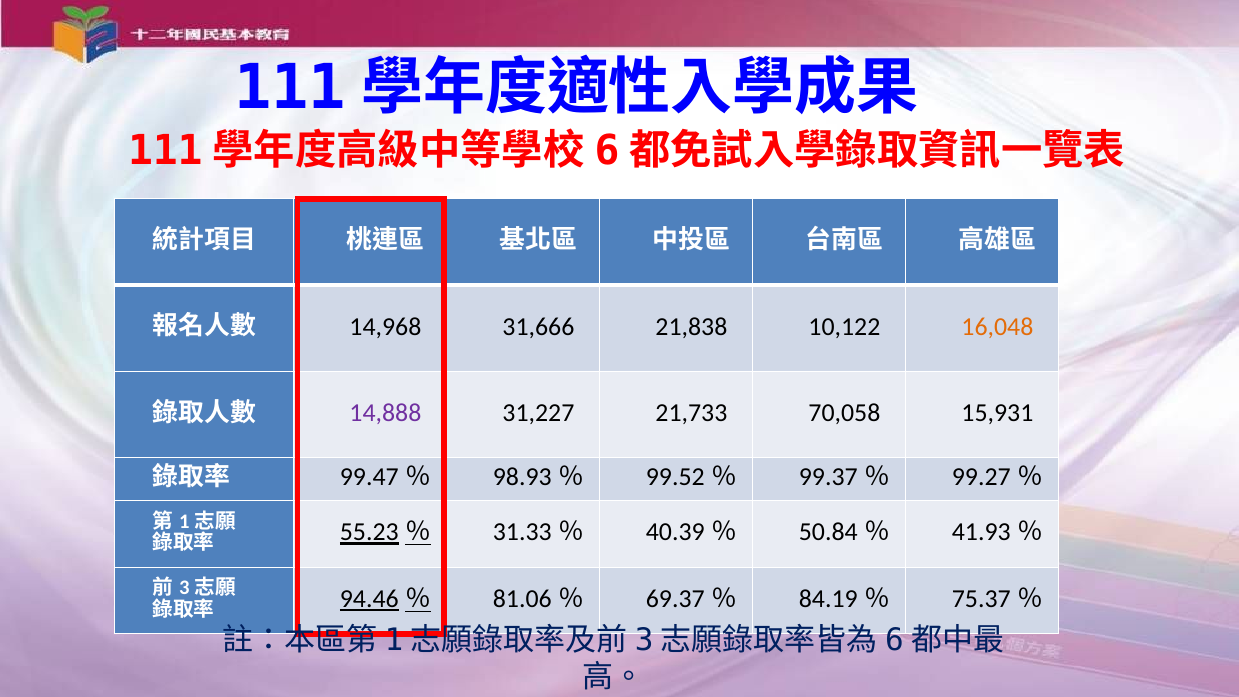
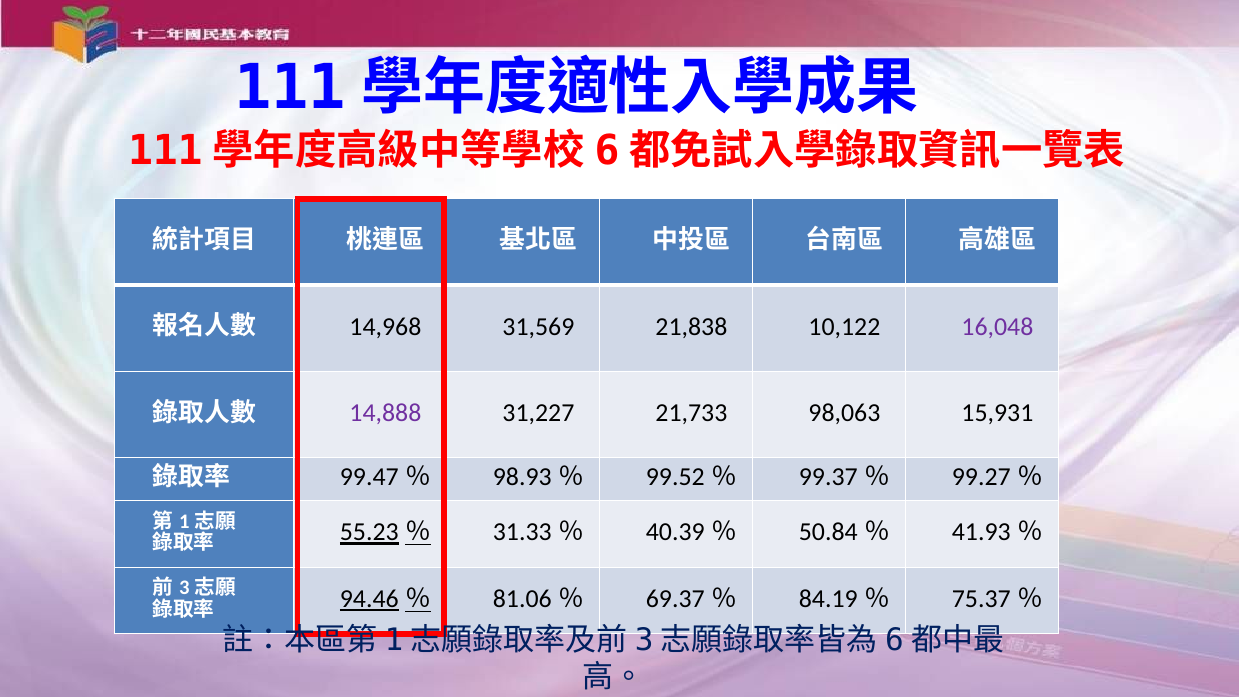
31,666: 31,666 -> 31,569
16,048 colour: orange -> purple
70,058: 70,058 -> 98,063
